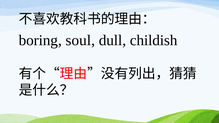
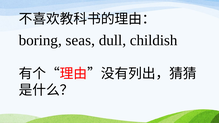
soul: soul -> seas
